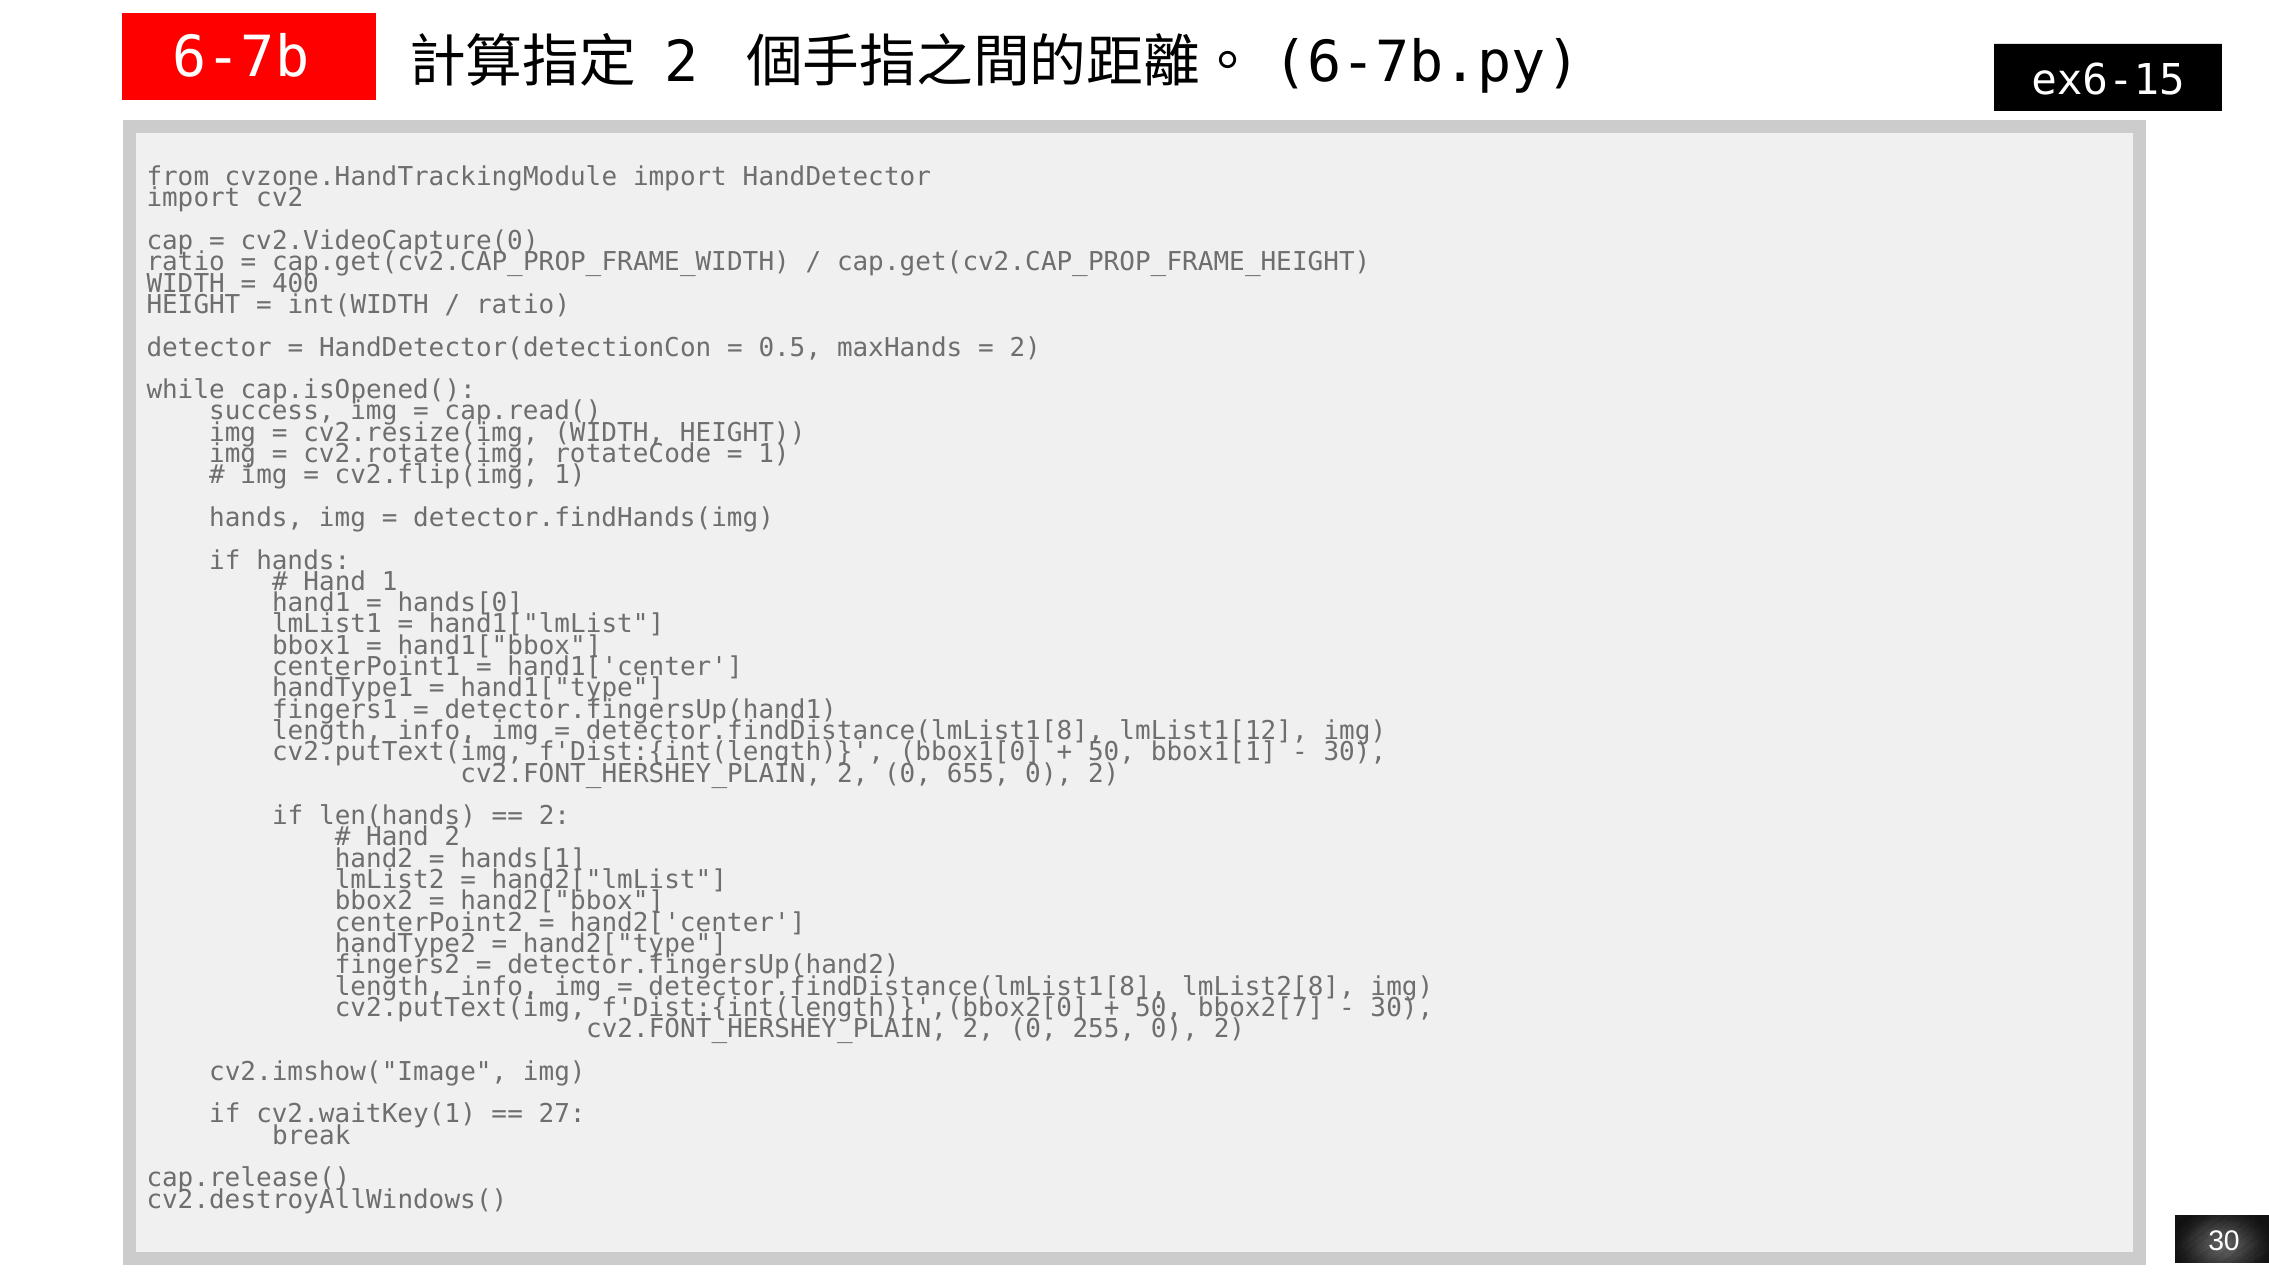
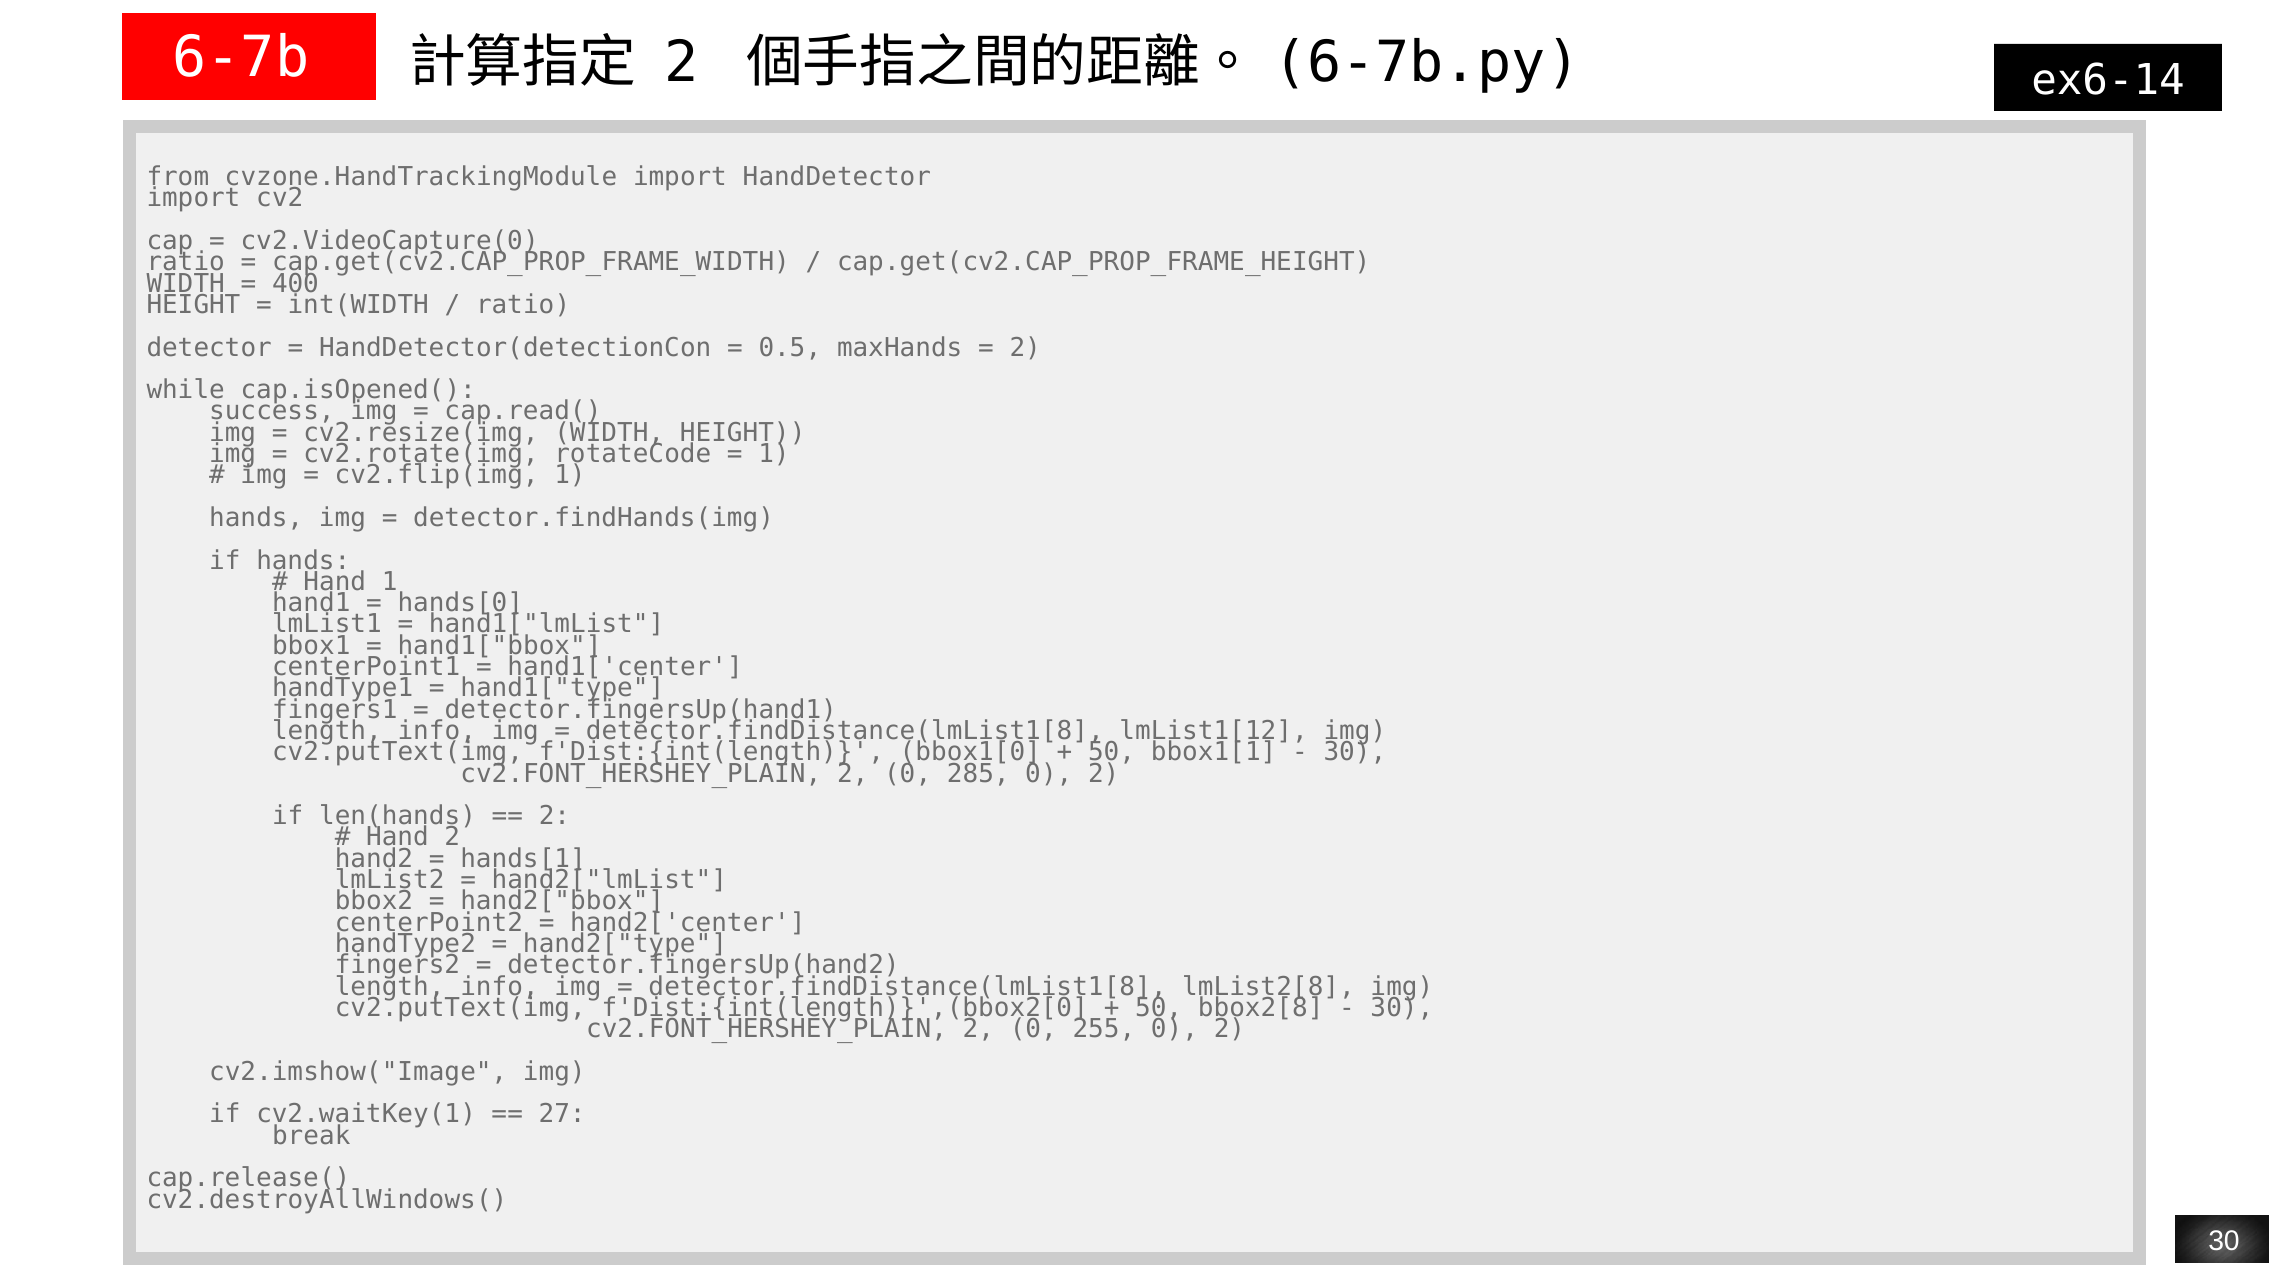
ex6-15: ex6-15 -> ex6-14
655: 655 -> 285
bbox2[7: bbox2[7 -> bbox2[8
